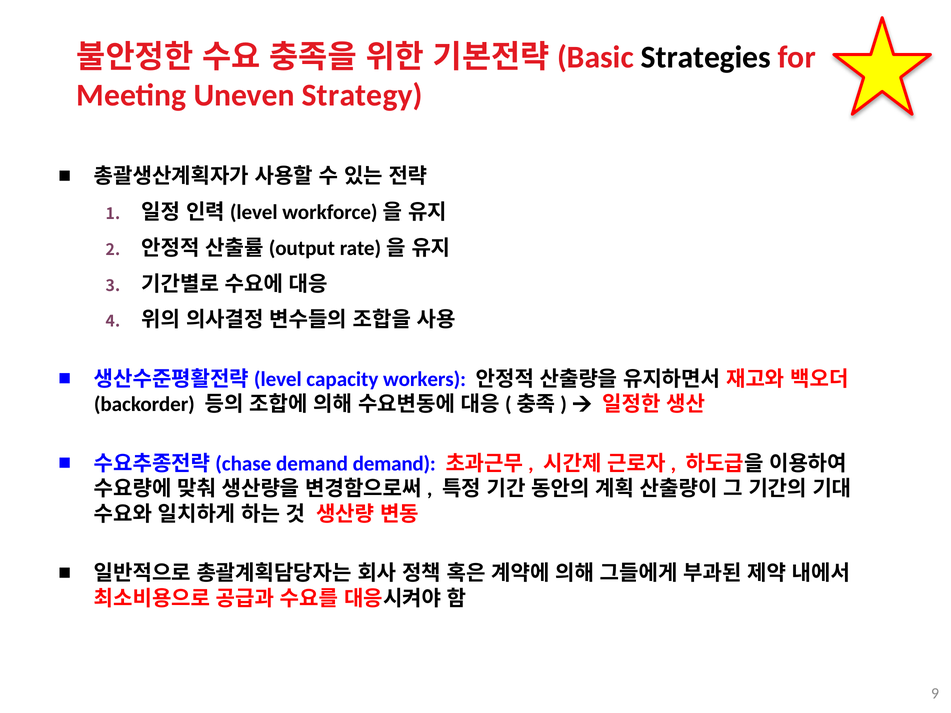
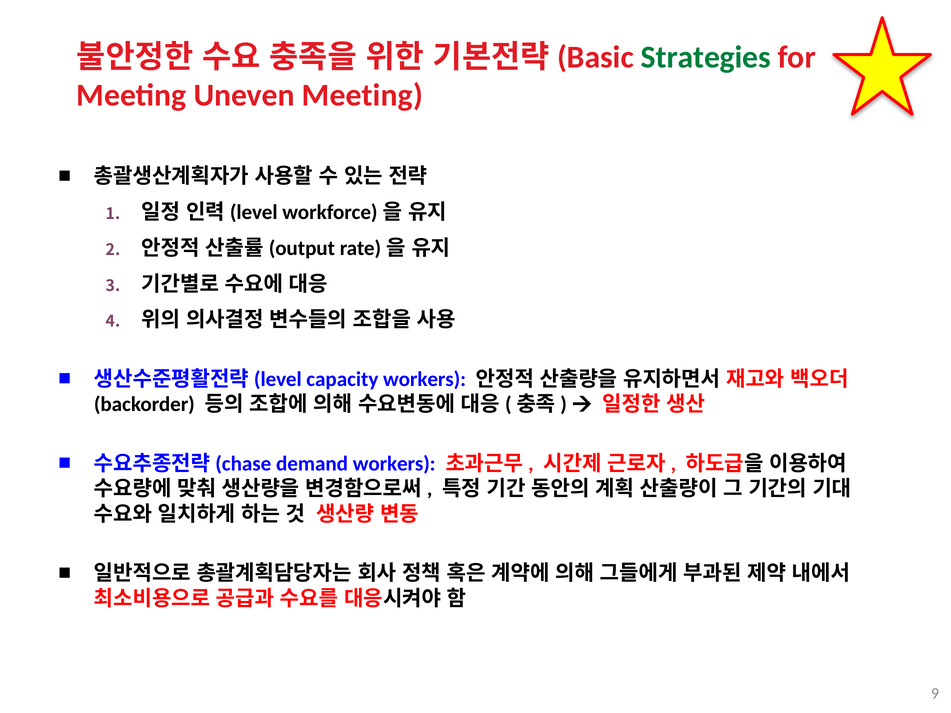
Strategies colour: black -> green
Uneven Strategy: Strategy -> Meeting
demand demand: demand -> workers
